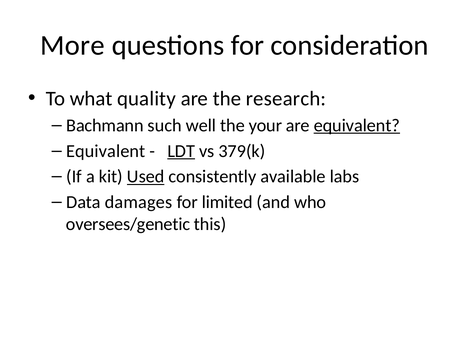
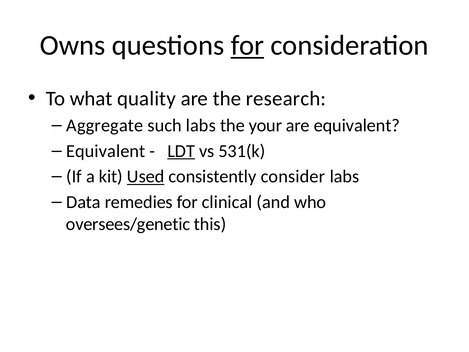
More: More -> Owns
for at (247, 45) underline: none -> present
Bachmann: Bachmann -> Aggregate
such well: well -> labs
equivalent at (357, 125) underline: present -> none
379(k: 379(k -> 531(k
available: available -> consider
damages: damages -> remedies
limited: limited -> clinical
